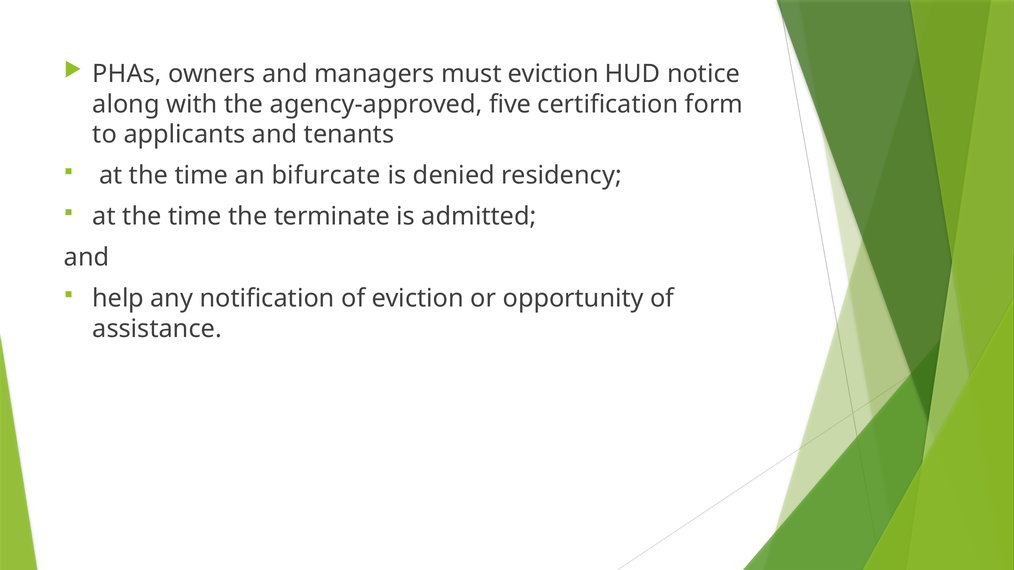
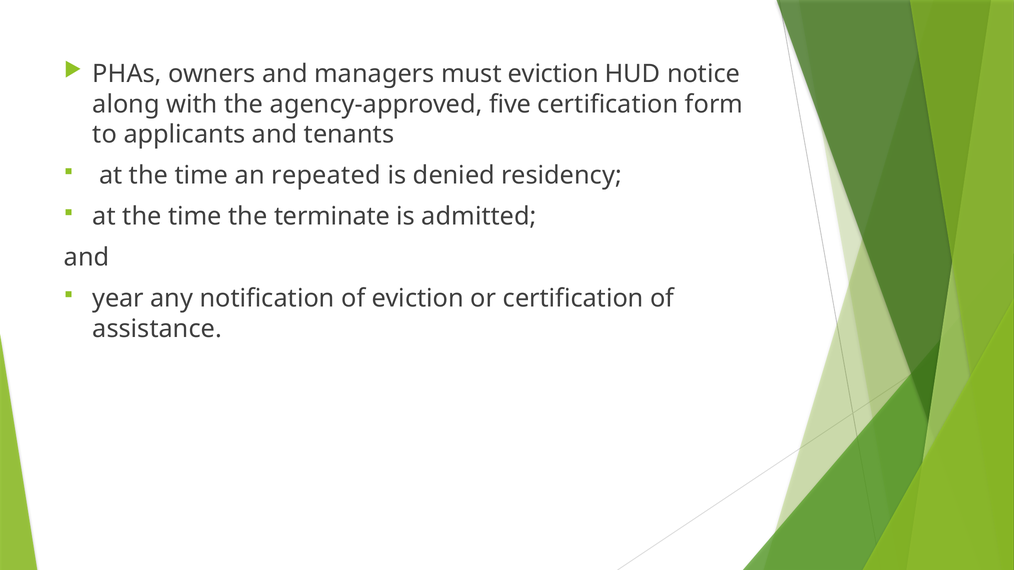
bifurcate: bifurcate -> repeated
help: help -> year
or opportunity: opportunity -> certification
